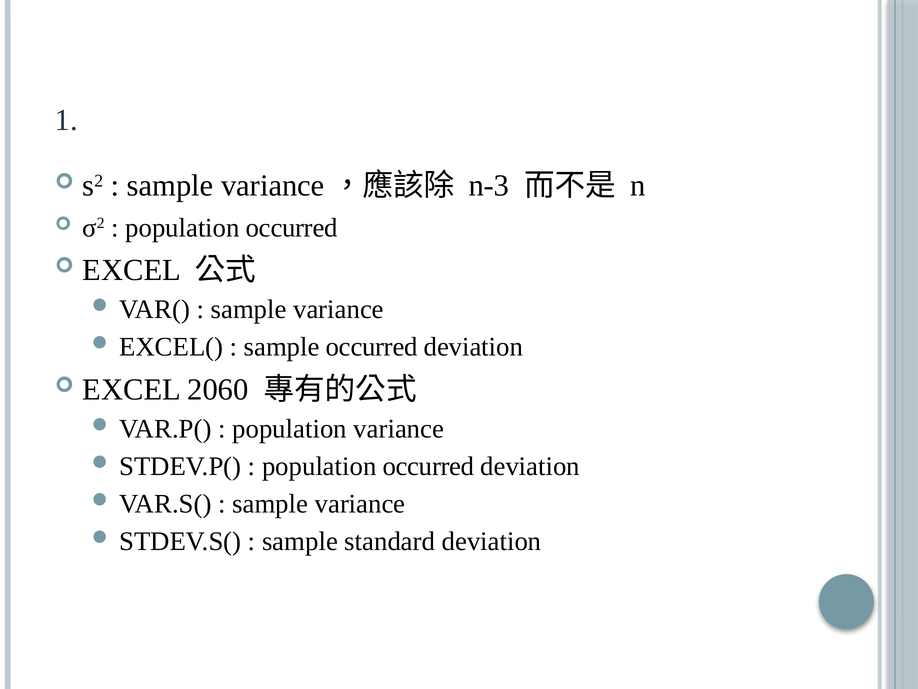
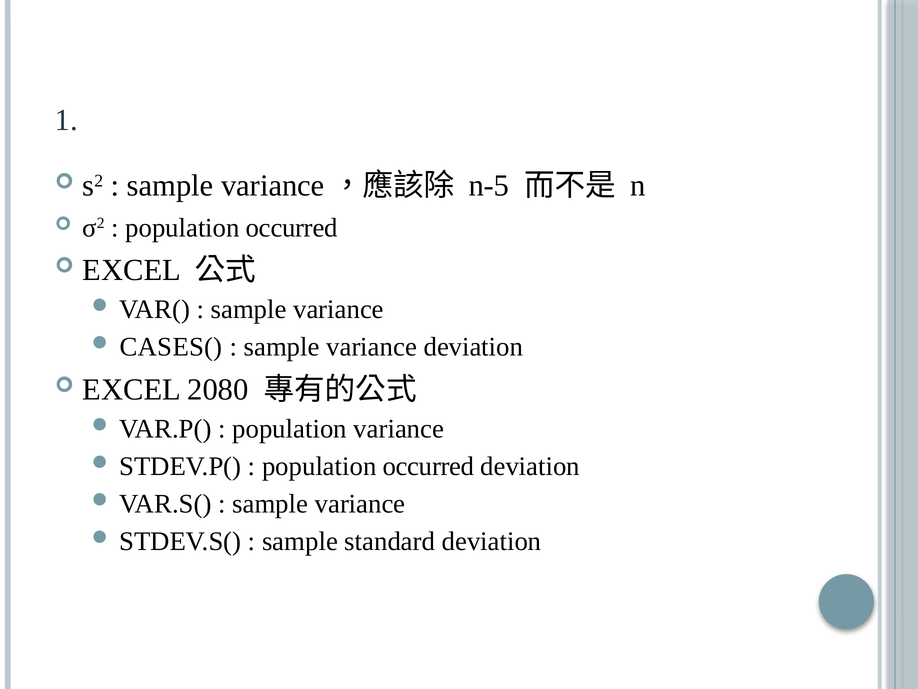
n-3: n-3 -> n-5
EXCEL(: EXCEL( -> CASES(
occurred at (372, 347): occurred -> variance
2060: 2060 -> 2080
